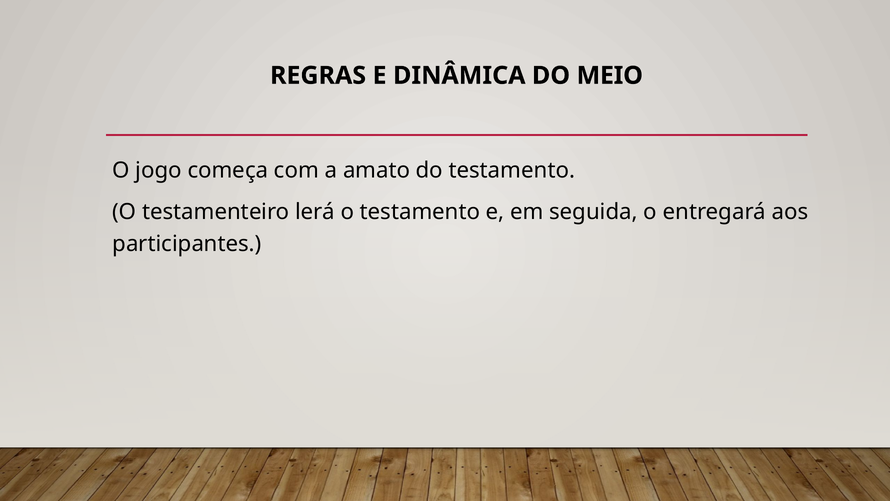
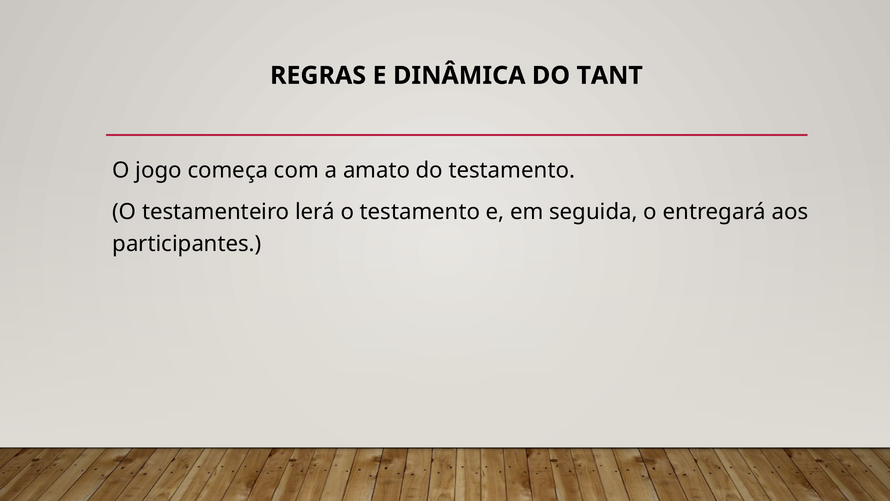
MEIO: MEIO -> TANT
